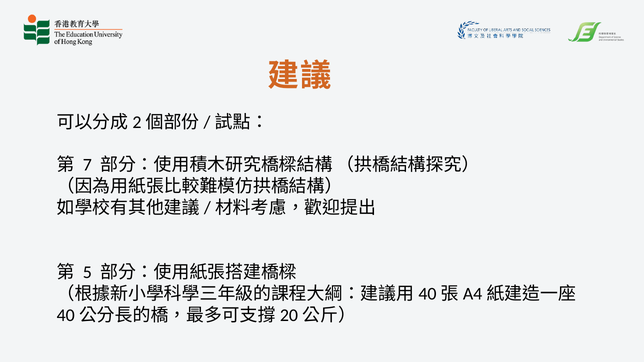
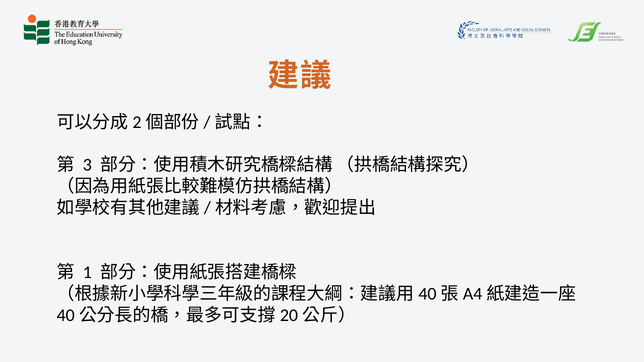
7: 7 -> 3
5: 5 -> 1
